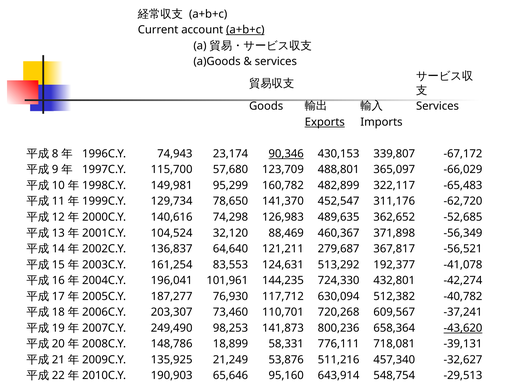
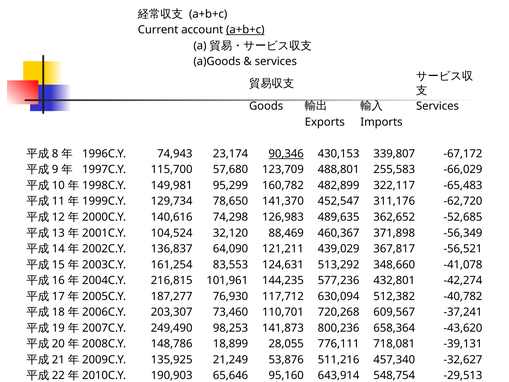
Exports underline: present -> none
365,097: 365,097 -> 255,583
64,640: 64,640 -> 64,090
279,687: 279,687 -> 439,029
192,377: 192,377 -> 348,660
196,041: 196,041 -> 216,815
724,330: 724,330 -> 577,236
-43,620 underline: present -> none
58,331: 58,331 -> 28,055
